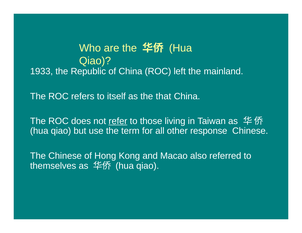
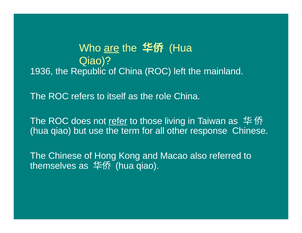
are underline: none -> present
1933: 1933 -> 1936
that: that -> role
